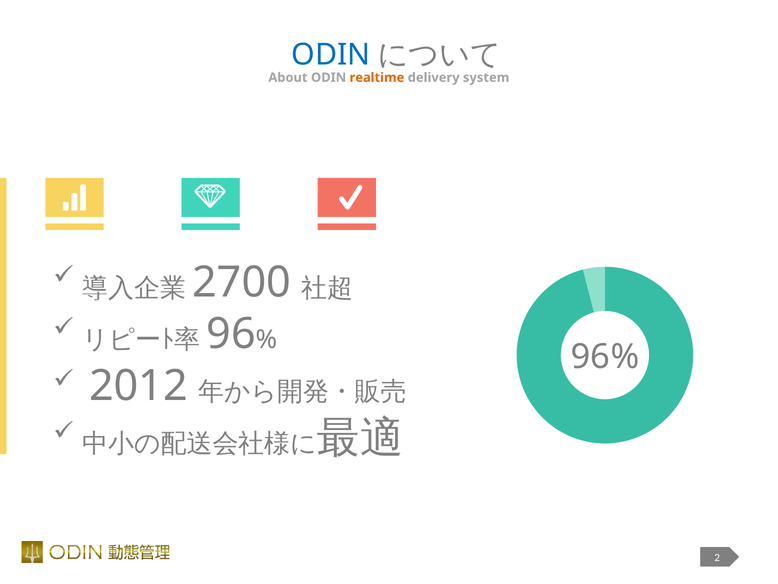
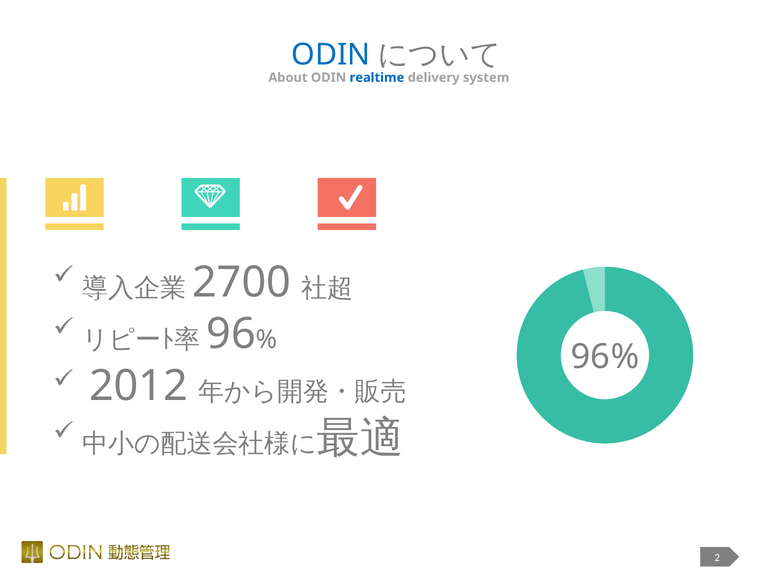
realtime colour: orange -> blue
